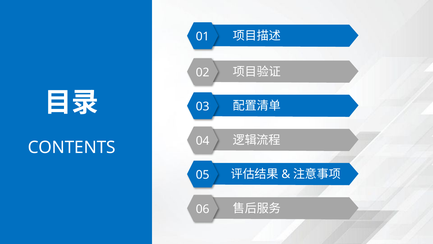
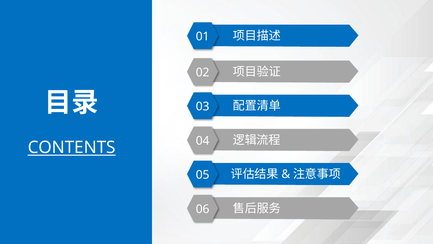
CONTENTS underline: none -> present
